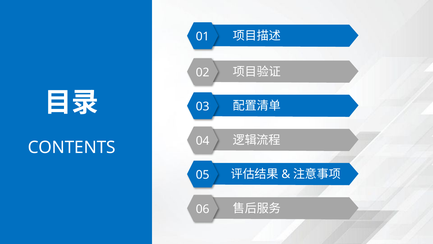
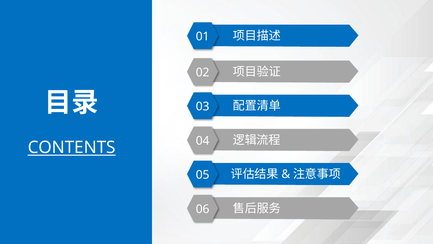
CONTENTS underline: none -> present
